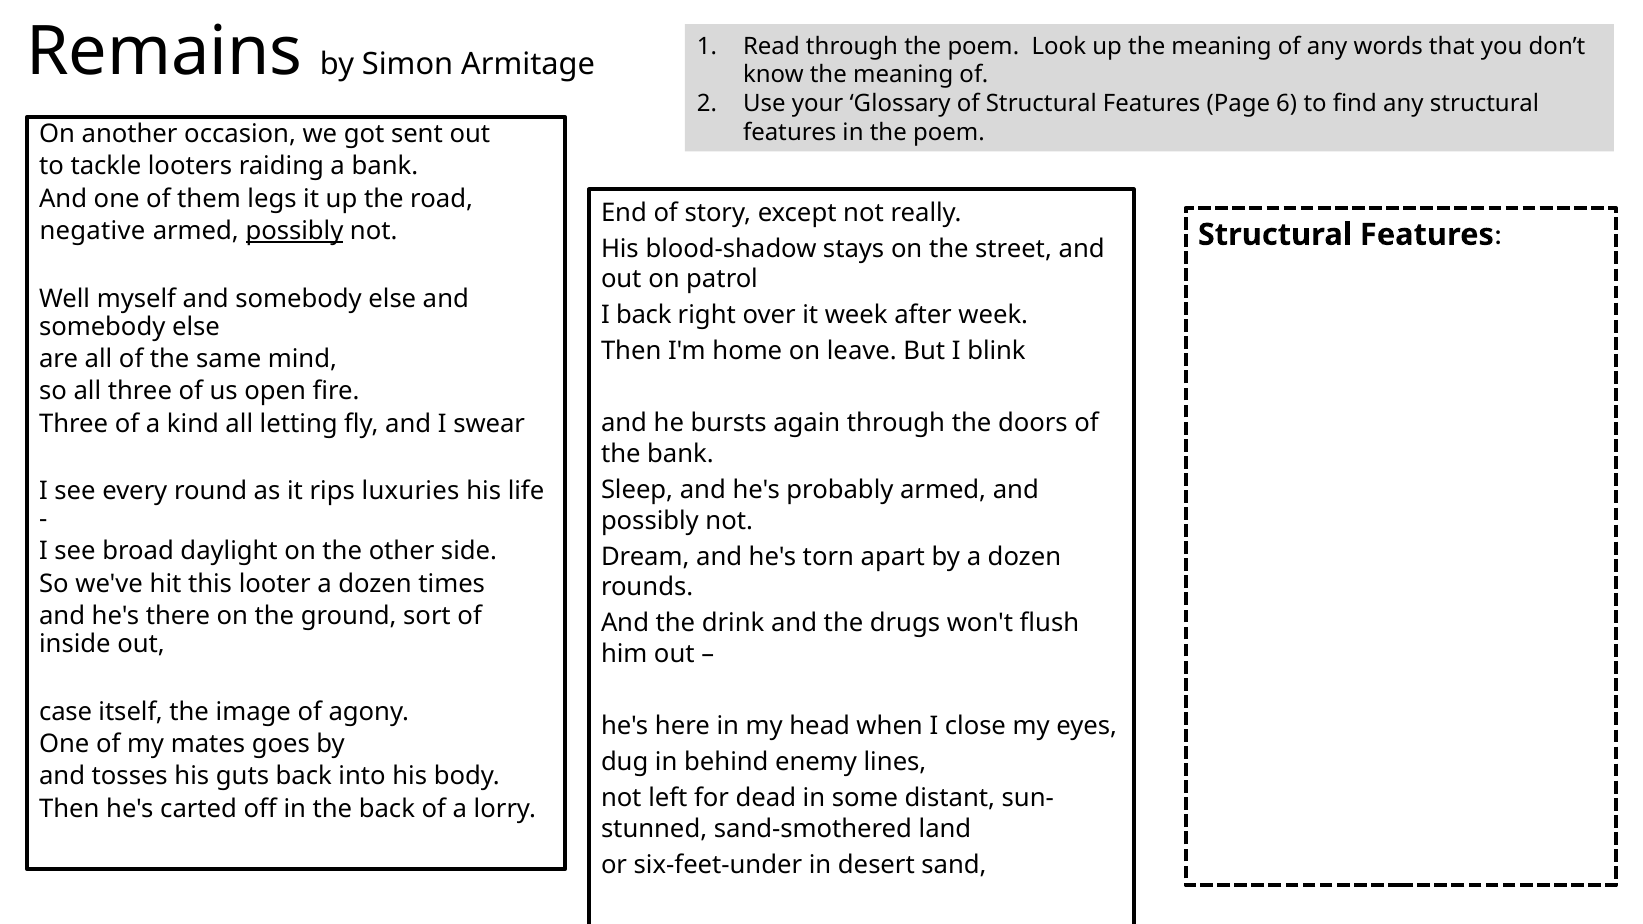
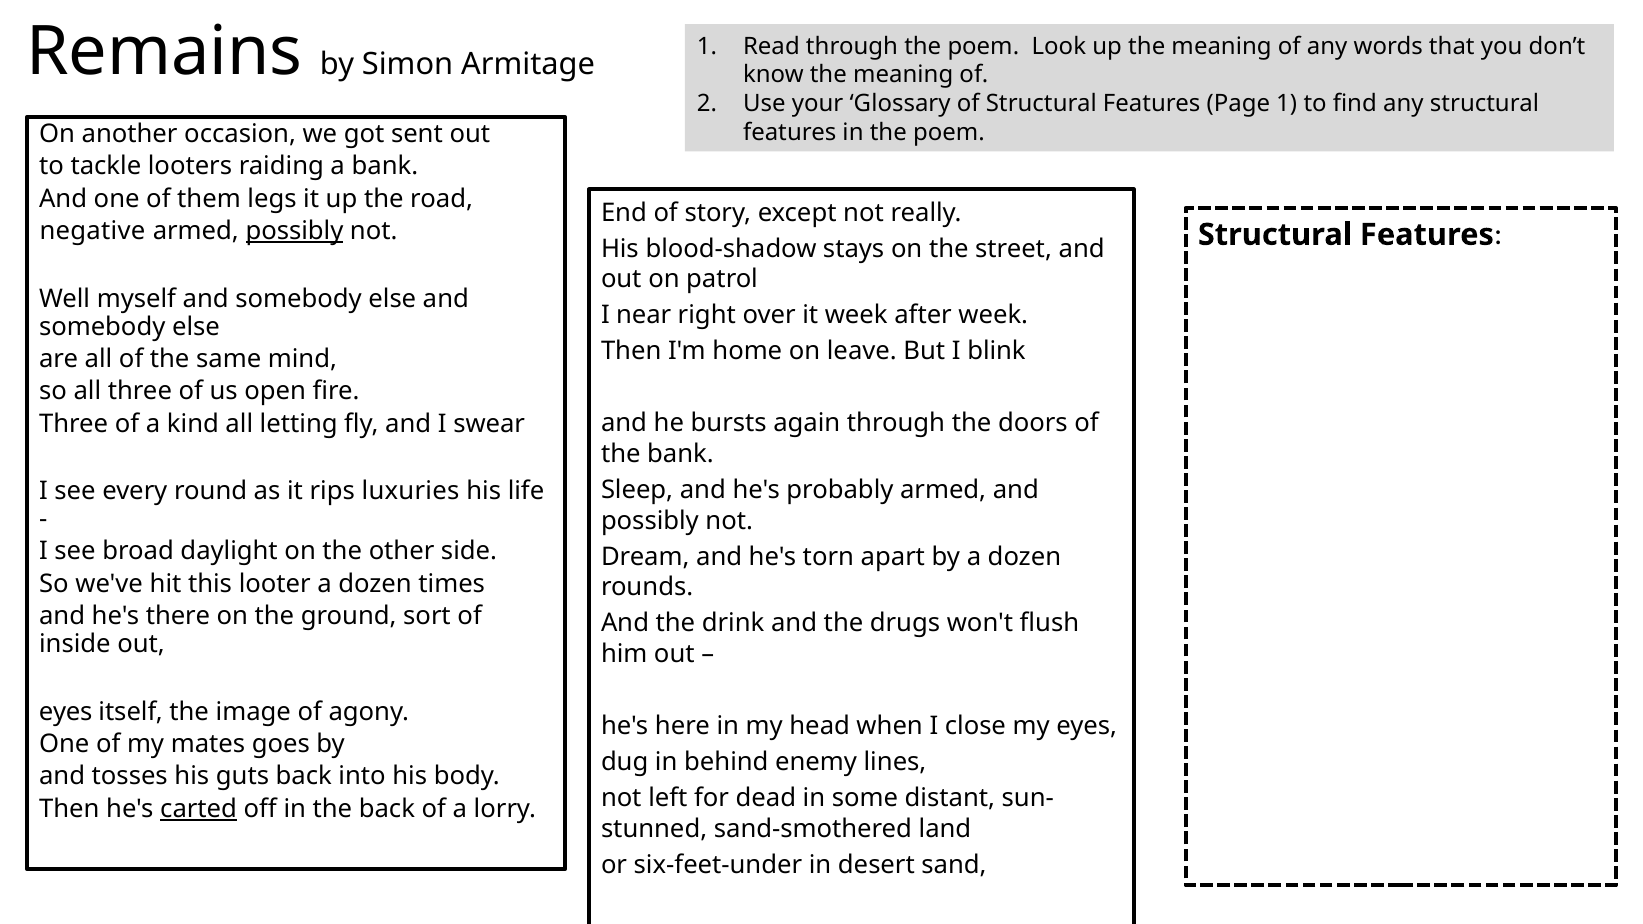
Page 6: 6 -> 1
I back: back -> near
case at (66, 712): case -> eyes
carted underline: none -> present
